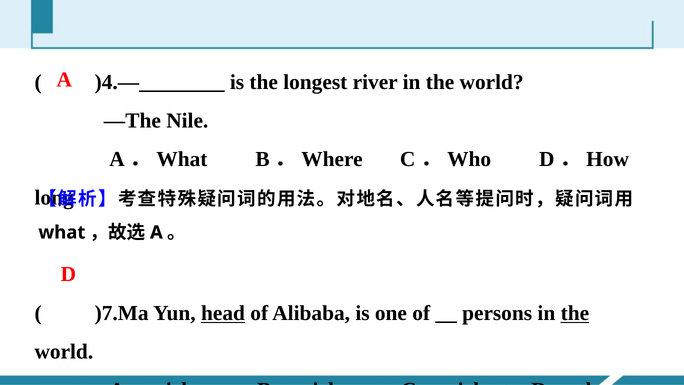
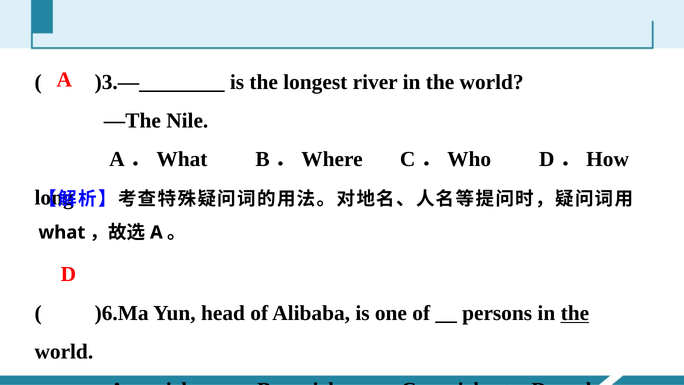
)4.—________: )4.—________ -> )3.—________
)7.Ma: )7.Ma -> )6.Ma
head underline: present -> none
